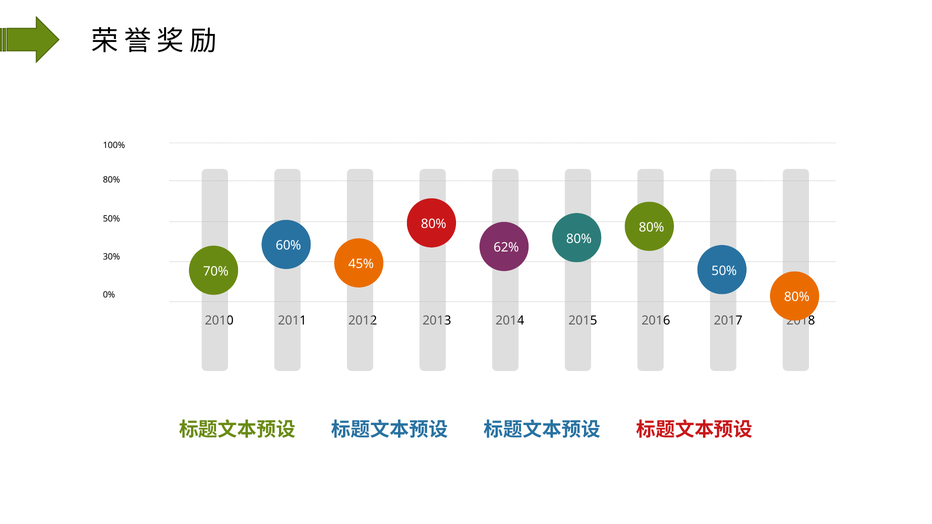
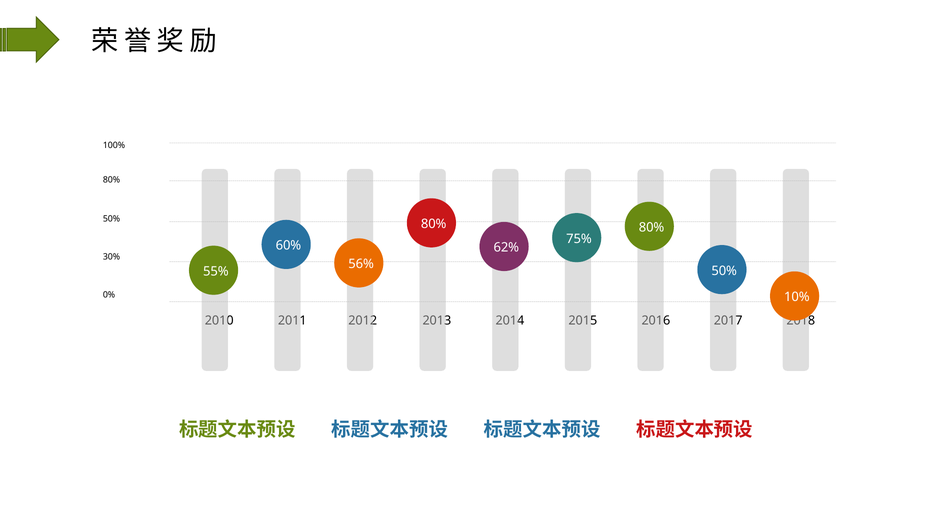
80% at (579, 239): 80% -> 75%
45%: 45% -> 56%
70%: 70% -> 55%
80% at (797, 297): 80% -> 10%
